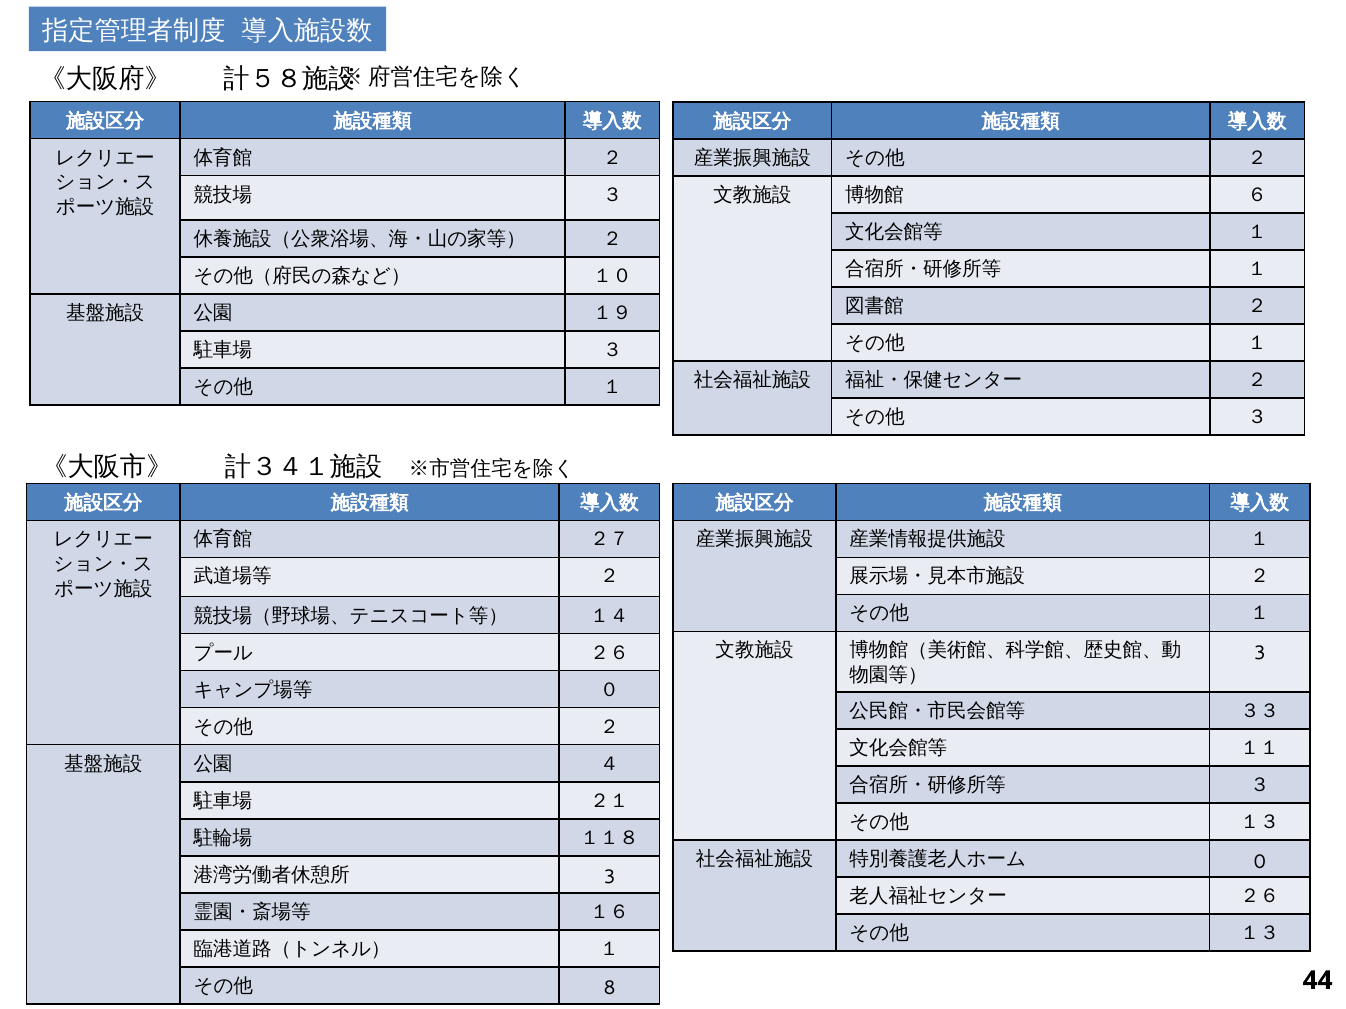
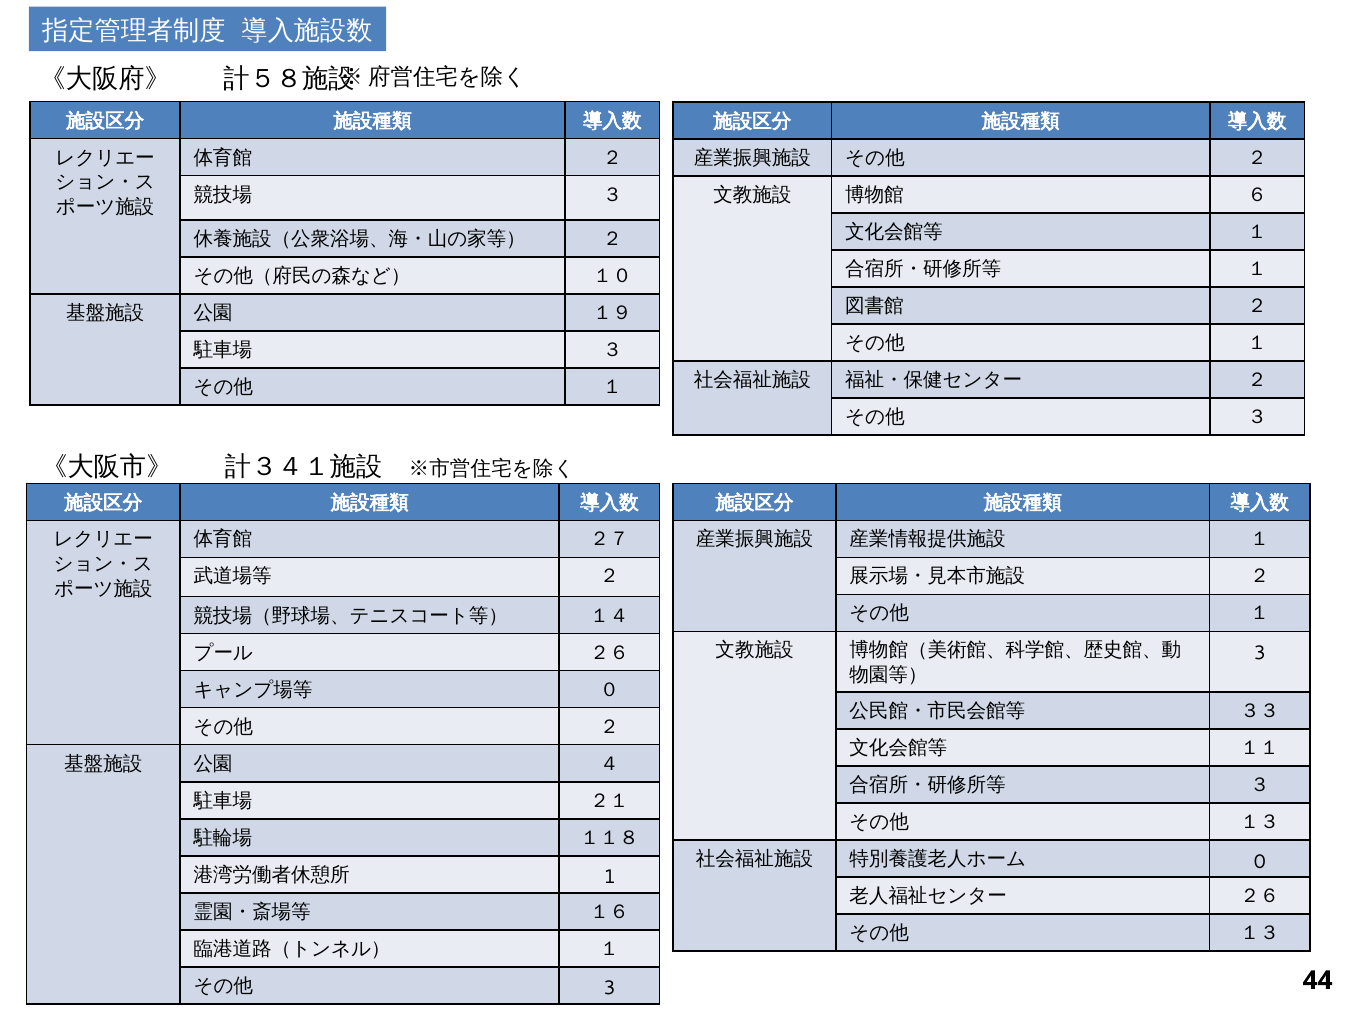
3 at (609, 878): 3 -> 1
8 at (609, 989): 8 -> 3
